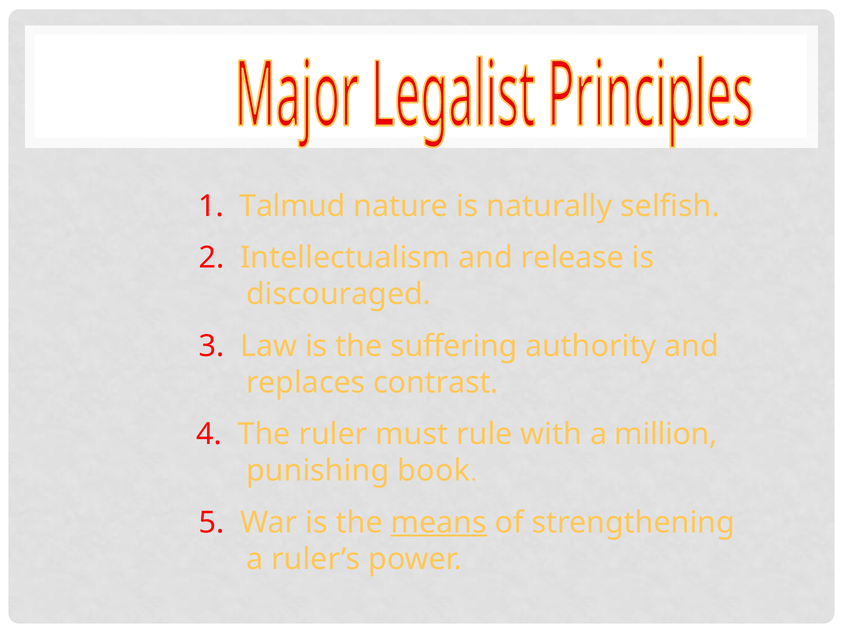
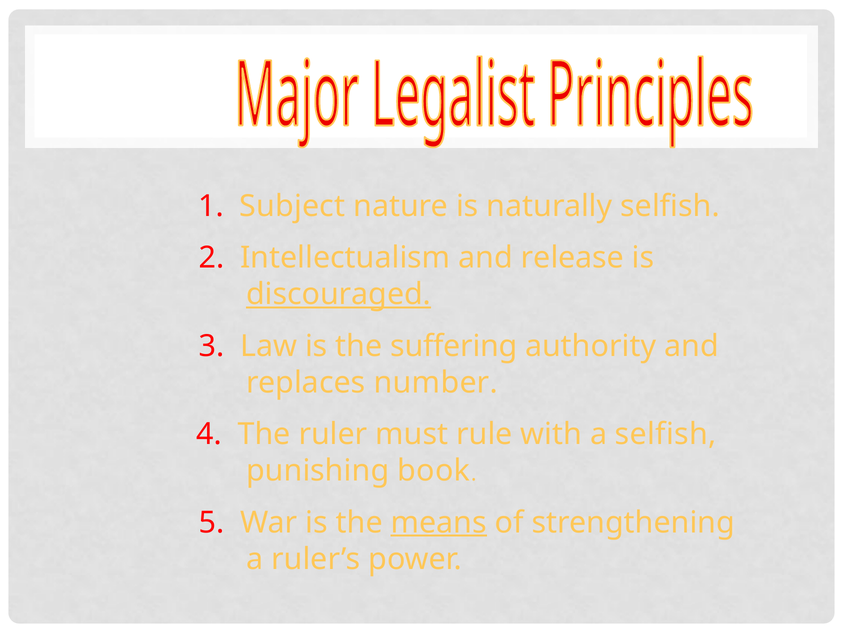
Talmud: Talmud -> Subject
discouraged underline: none -> present
contrast: contrast -> number
a million: million -> selfish
